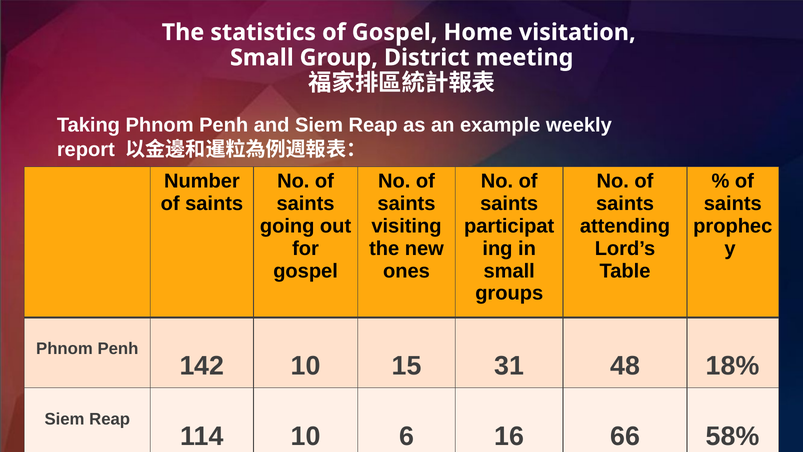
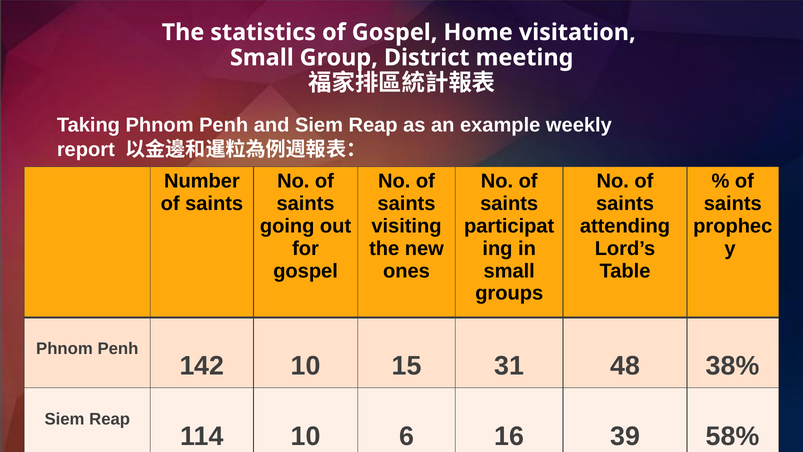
18%: 18% -> 38%
66: 66 -> 39
